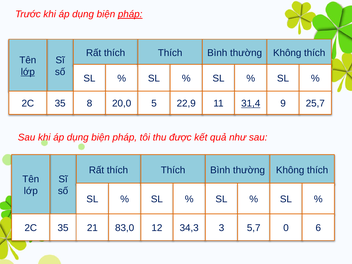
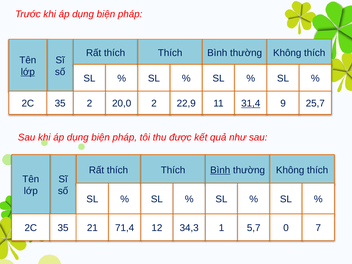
pháp at (130, 14) underline: present -> none
35 8: 8 -> 2
20,0 5: 5 -> 2
Bình at (220, 170) underline: none -> present
83,0: 83,0 -> 71,4
3: 3 -> 1
6: 6 -> 7
